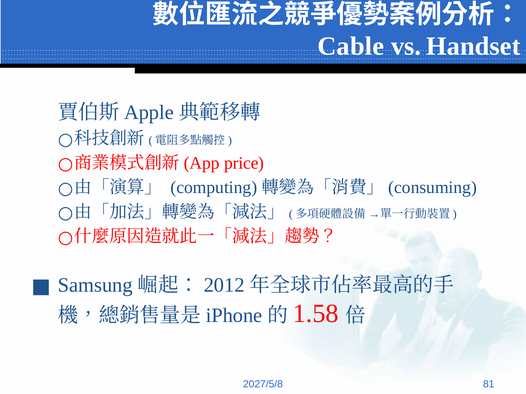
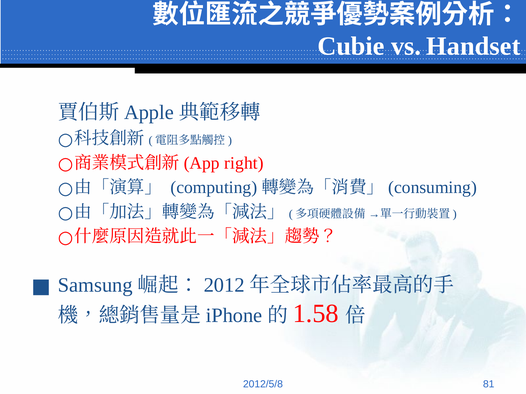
Cable: Cable -> Cubie
price: price -> right
2027/5/8: 2027/5/8 -> 2012/5/8
